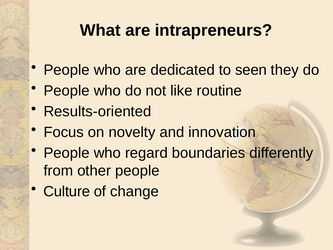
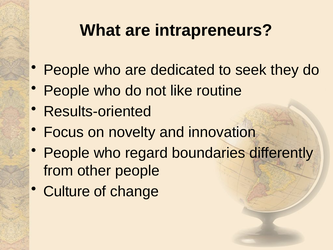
seen: seen -> seek
